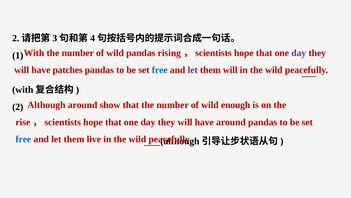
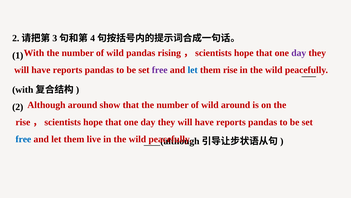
patches at (68, 70): patches -> reports
free at (160, 70) colour: blue -> purple
let at (193, 70) colour: purple -> blue
them will: will -> rise
wild enough: enough -> around
around at (231, 122): around -> reports
